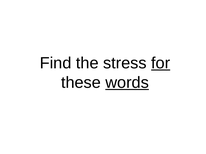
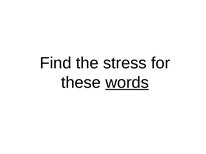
for underline: present -> none
